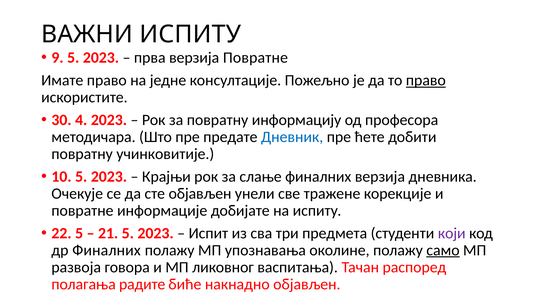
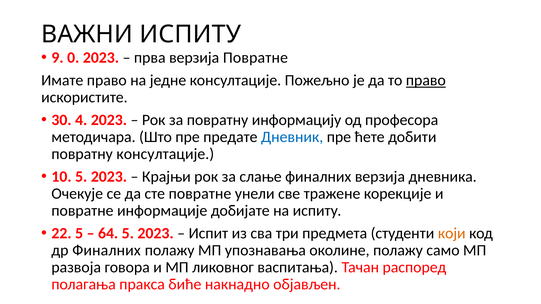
9 5: 5 -> 0
повратну учинковитије: учинковитије -> консултације
сте објављен: објављен -> повратне
21: 21 -> 64
који colour: purple -> orange
само underline: present -> none
радите: радите -> пракса
